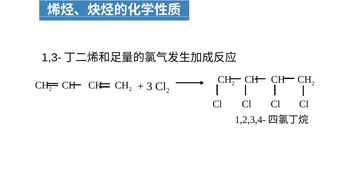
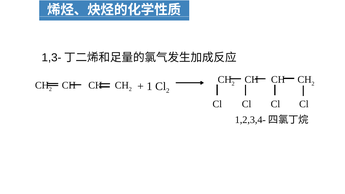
3: 3 -> 1
